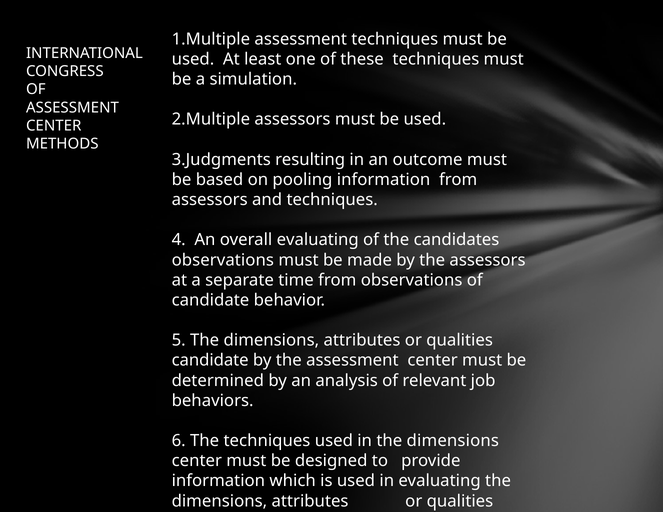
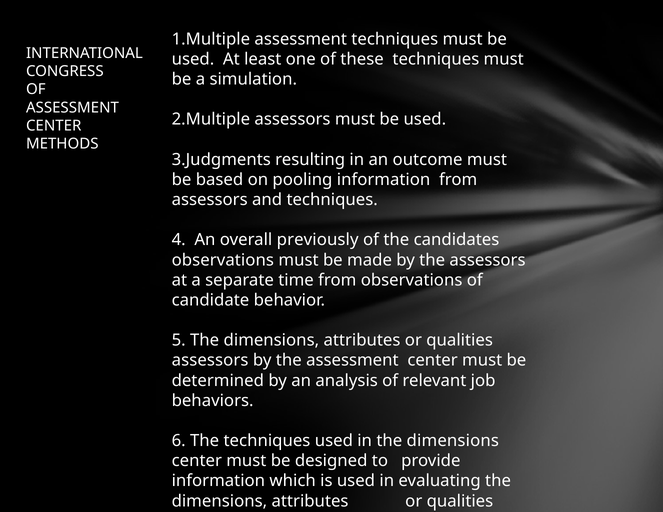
overall evaluating: evaluating -> previously
candidate at (210, 361): candidate -> assessors
